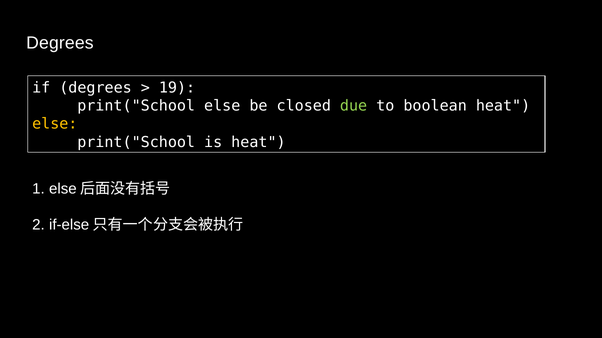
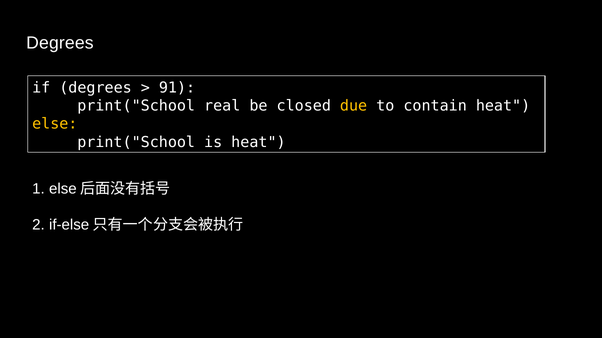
19: 19 -> 91
print("School else: else -> real
due colour: light green -> yellow
boolean: boolean -> contain
